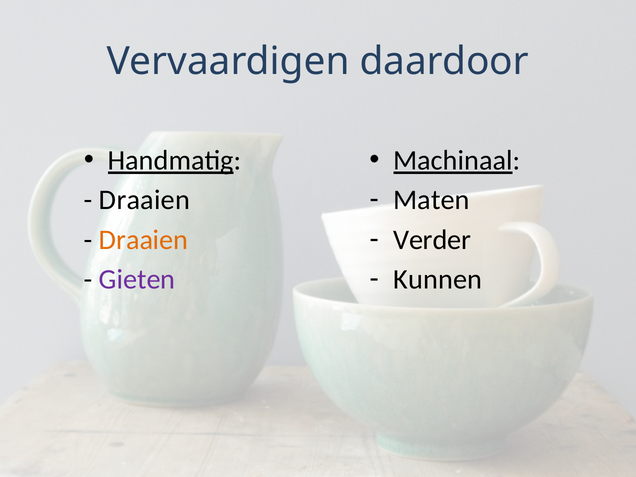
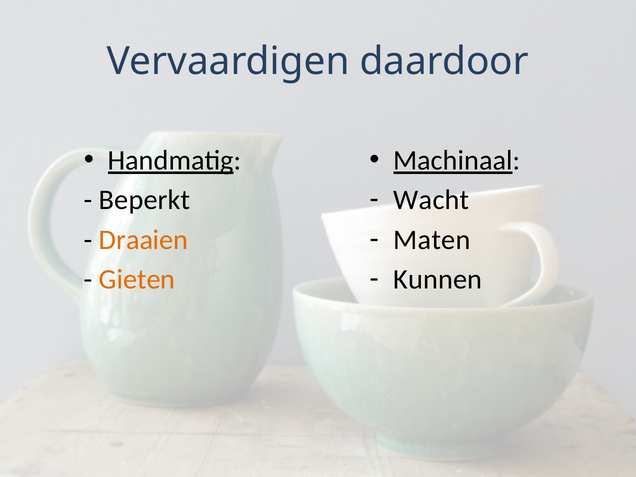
Maten: Maten -> Wacht
Draaien at (144, 200): Draaien -> Beperkt
Verder: Verder -> Maten
Gieten colour: purple -> orange
